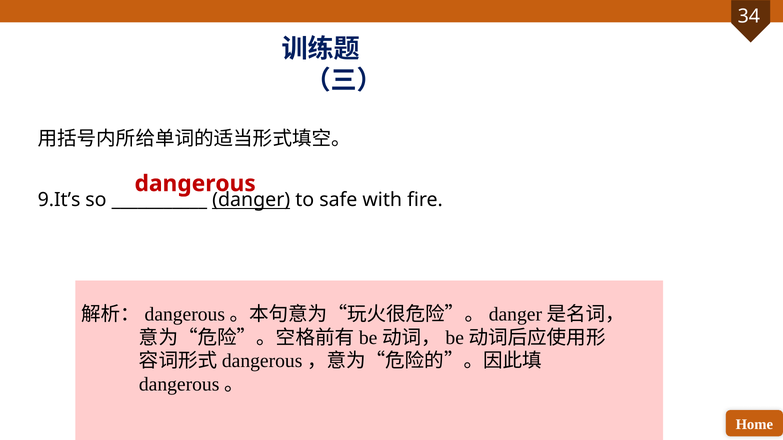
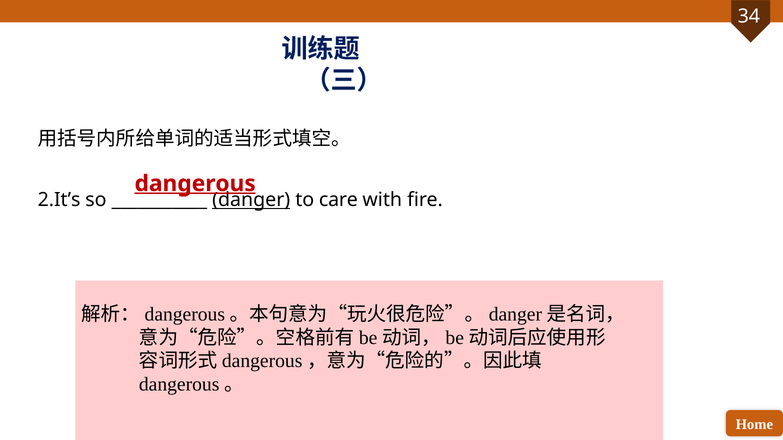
dangerous underline: none -> present
9.It’s: 9.It’s -> 2.It’s
safe: safe -> care
